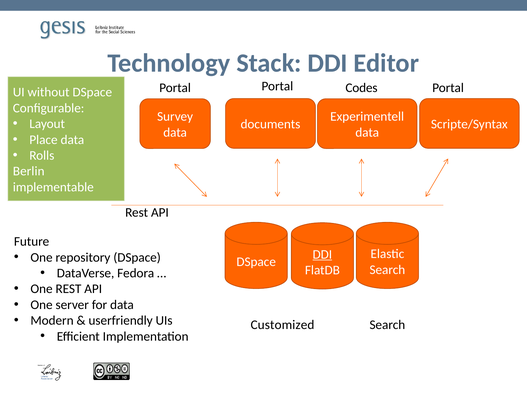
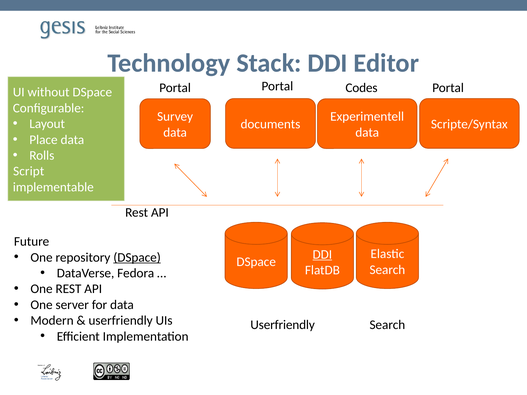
Berlin: Berlin -> Script
DSpace at (137, 257) underline: none -> present
Customized at (282, 325): Customized -> Userfriendly
